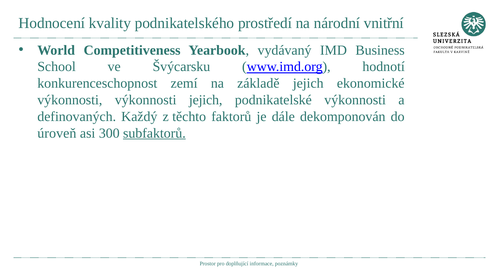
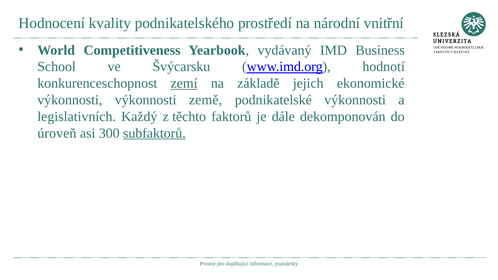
zemí underline: none -> present
výkonnosti jejich: jejich -> země
definovaných: definovaných -> legislativních
